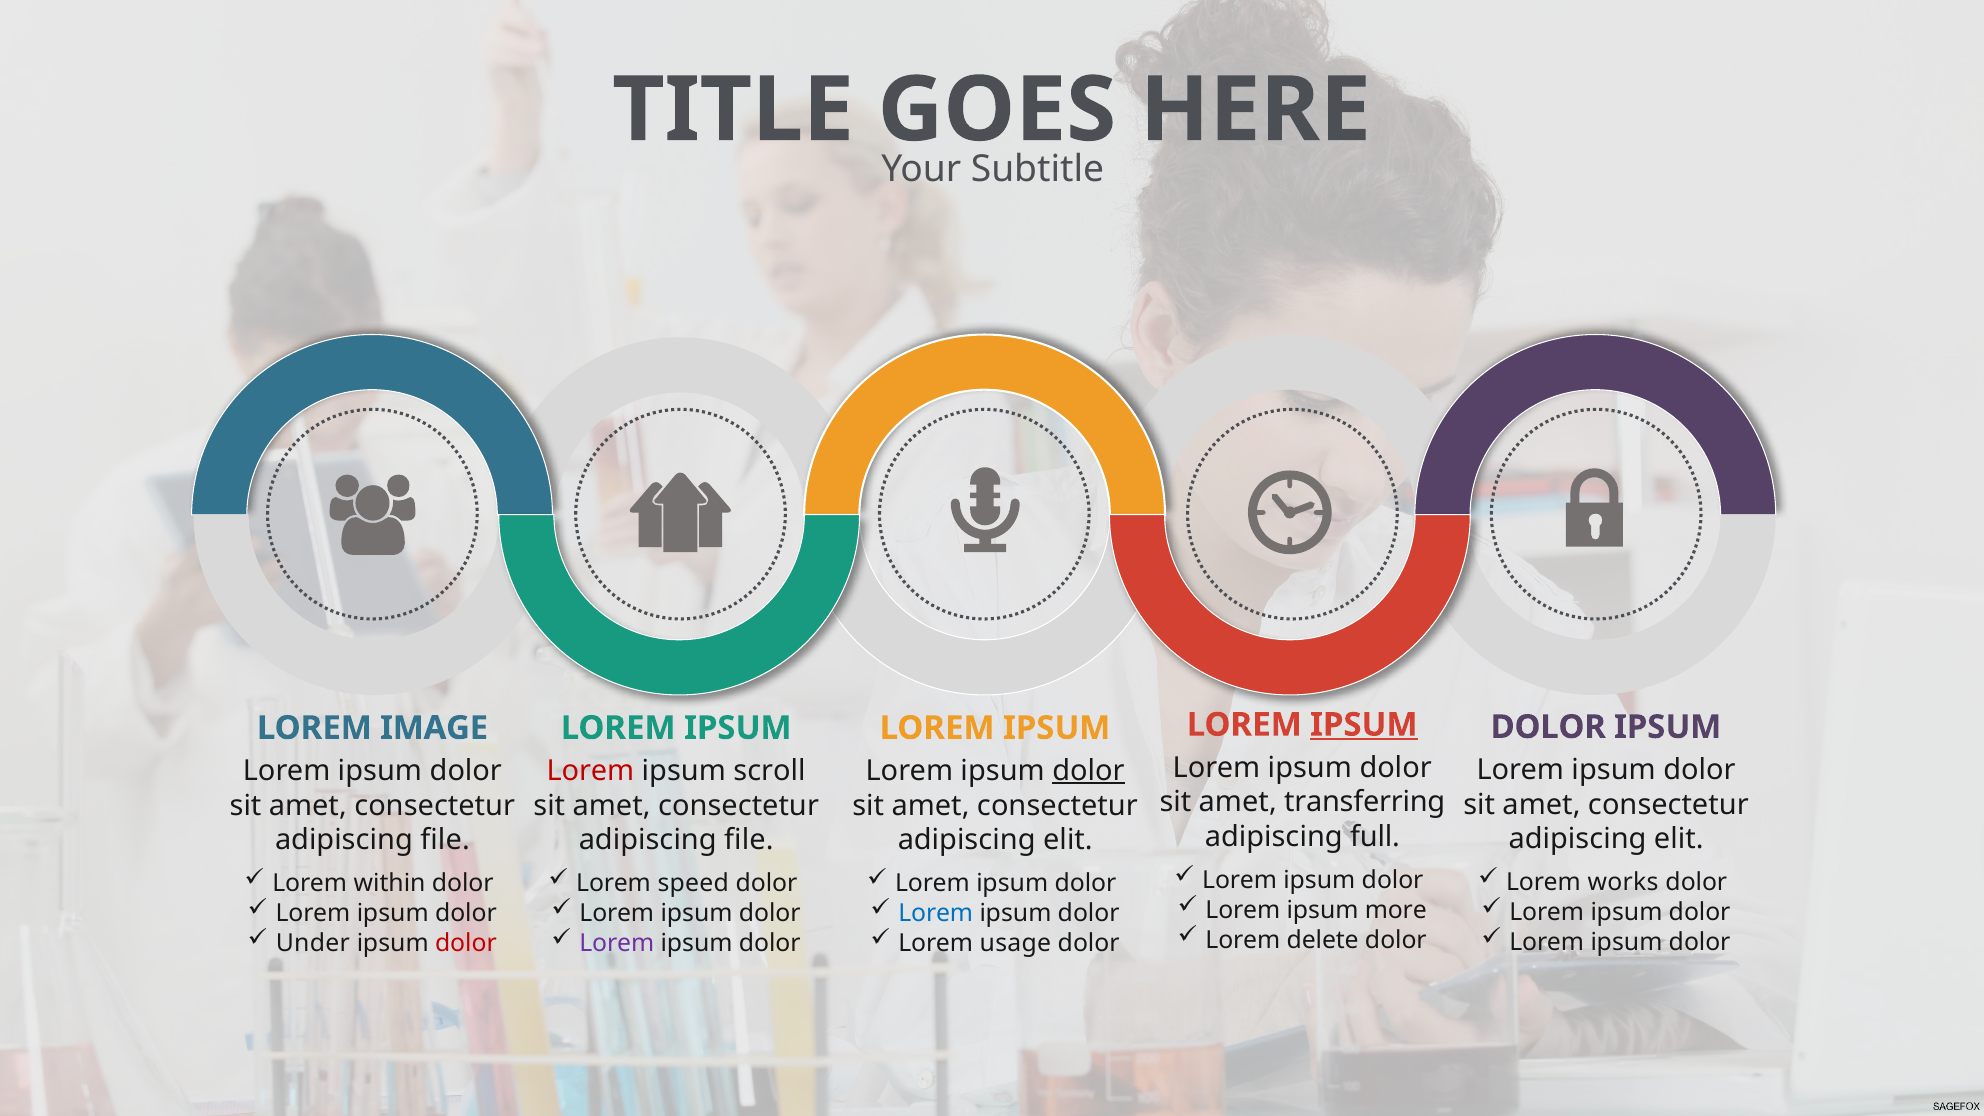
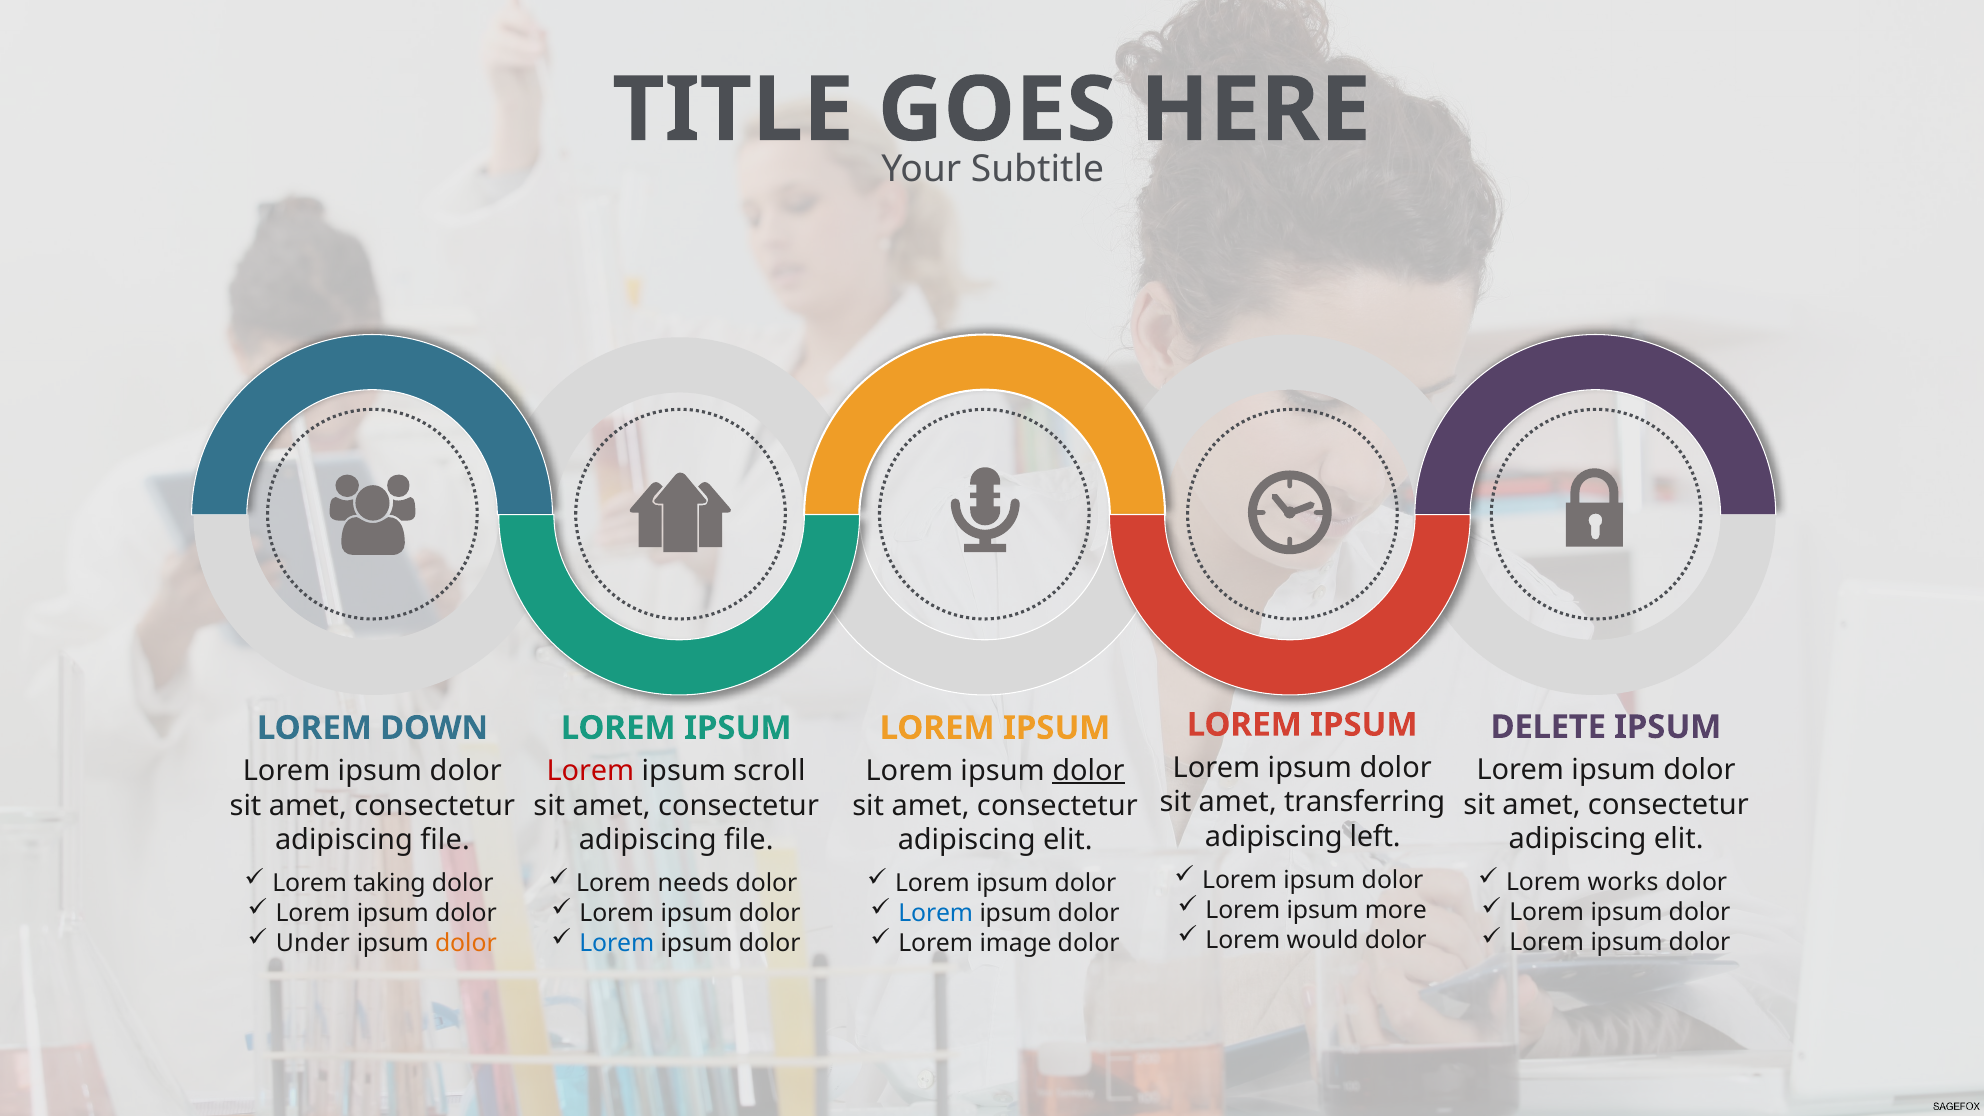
IPSUM at (1364, 725) underline: present -> none
DOLOR at (1548, 727): DOLOR -> DELETE
IMAGE: IMAGE -> DOWN
full: full -> left
within: within -> taking
speed: speed -> needs
delete: delete -> would
dolor at (466, 943) colour: red -> orange
Lorem at (617, 943) colour: purple -> blue
usage: usage -> image
